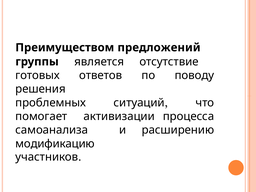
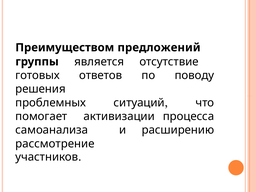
модификацию: модификацию -> рассмотрение
